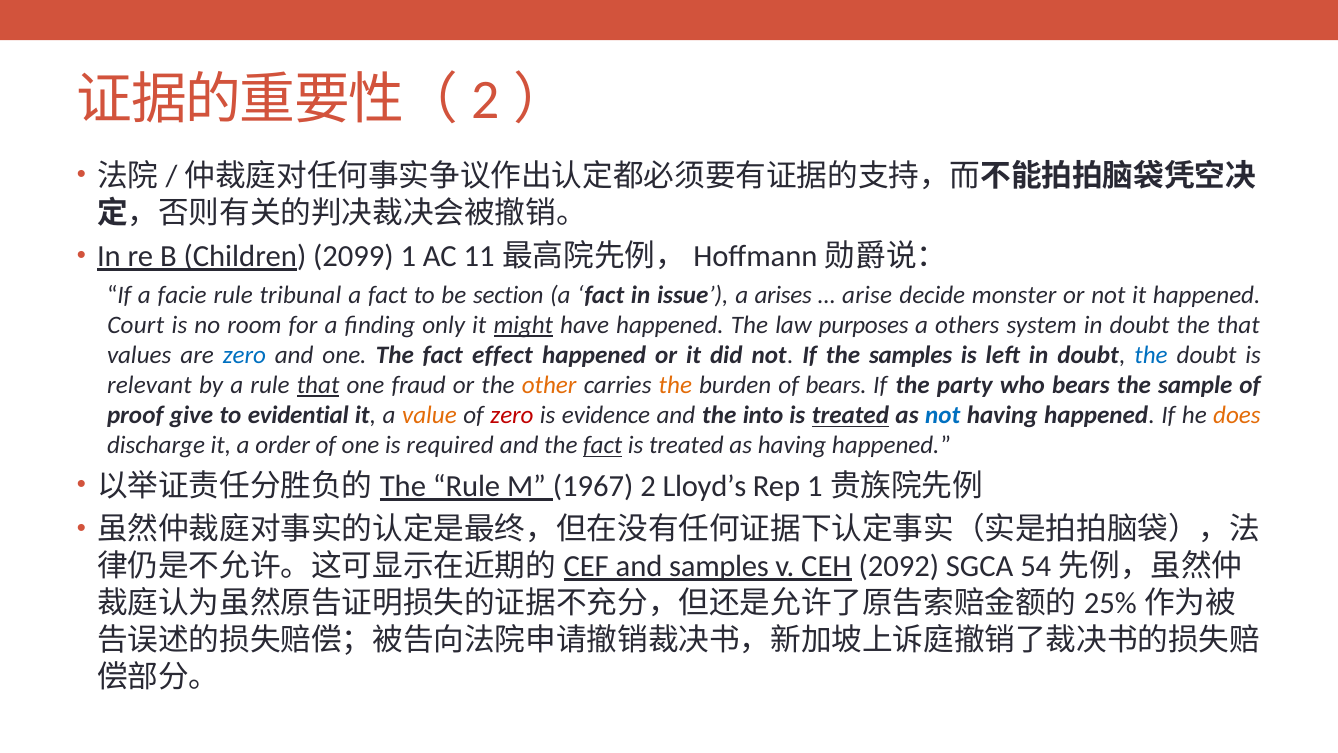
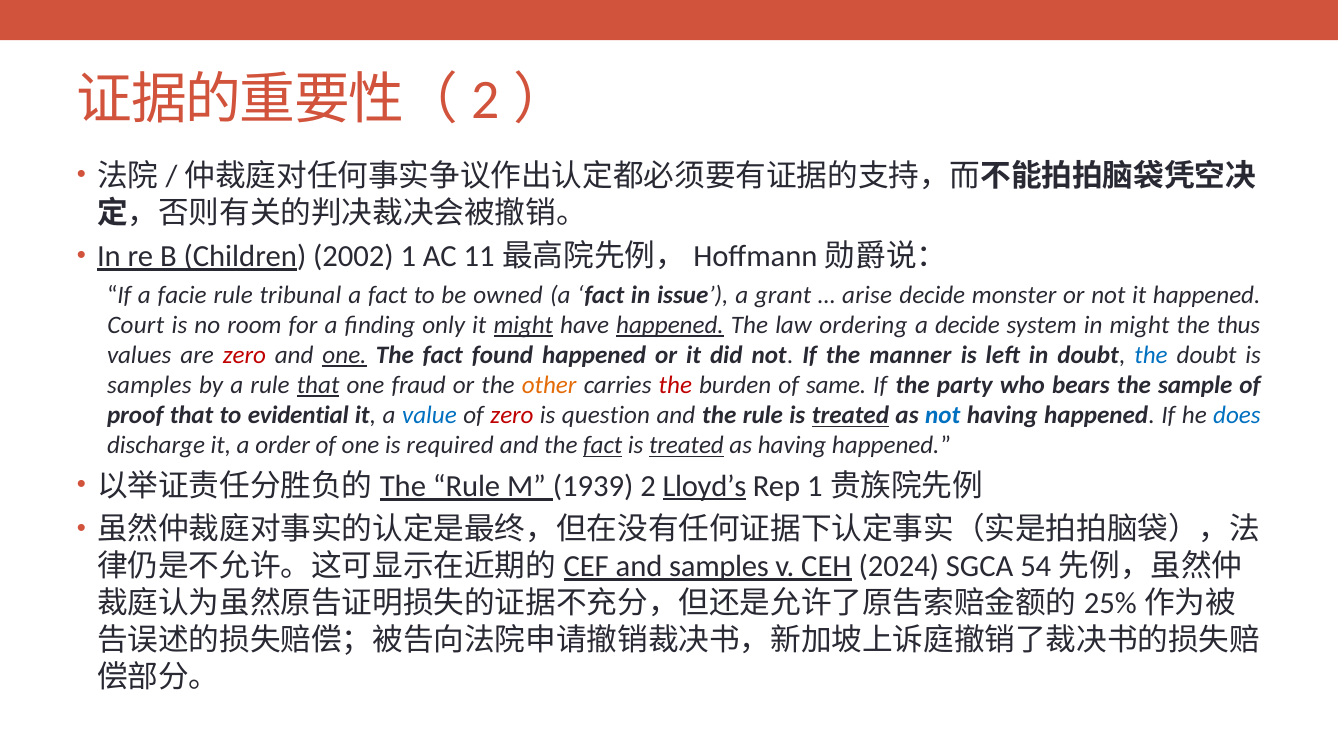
2099: 2099 -> 2002
section: section -> owned
arises: arises -> grant
happened at (670, 325) underline: none -> present
purposes: purposes -> ordering
a others: others -> decide
system in doubt: doubt -> might
the that: that -> thus
zero at (244, 355) colour: blue -> red
one at (345, 355) underline: none -> present
effect: effect -> found
the samples: samples -> manner
relevant at (149, 385): relevant -> samples
the at (675, 385) colour: orange -> red
of bears: bears -> same
proof give: give -> that
value colour: orange -> blue
evidence: evidence -> question
the into: into -> rule
does colour: orange -> blue
treated at (686, 446) underline: none -> present
1967: 1967 -> 1939
Lloyd’s underline: none -> present
2092: 2092 -> 2024
